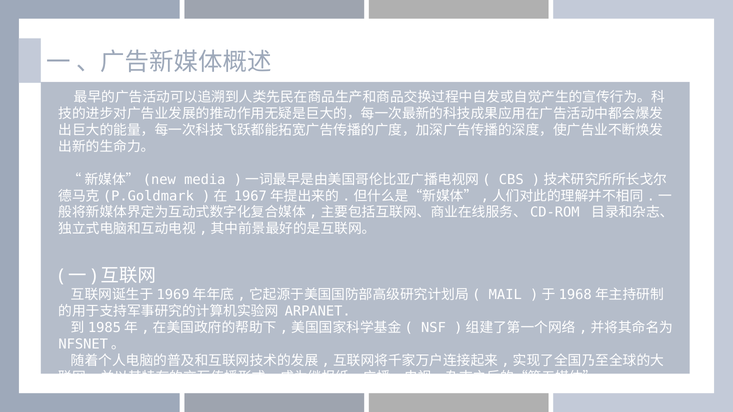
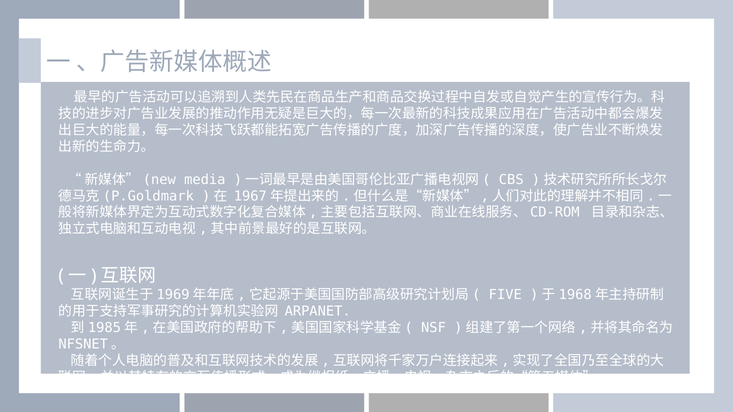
MAIL: MAIL -> FIVE
